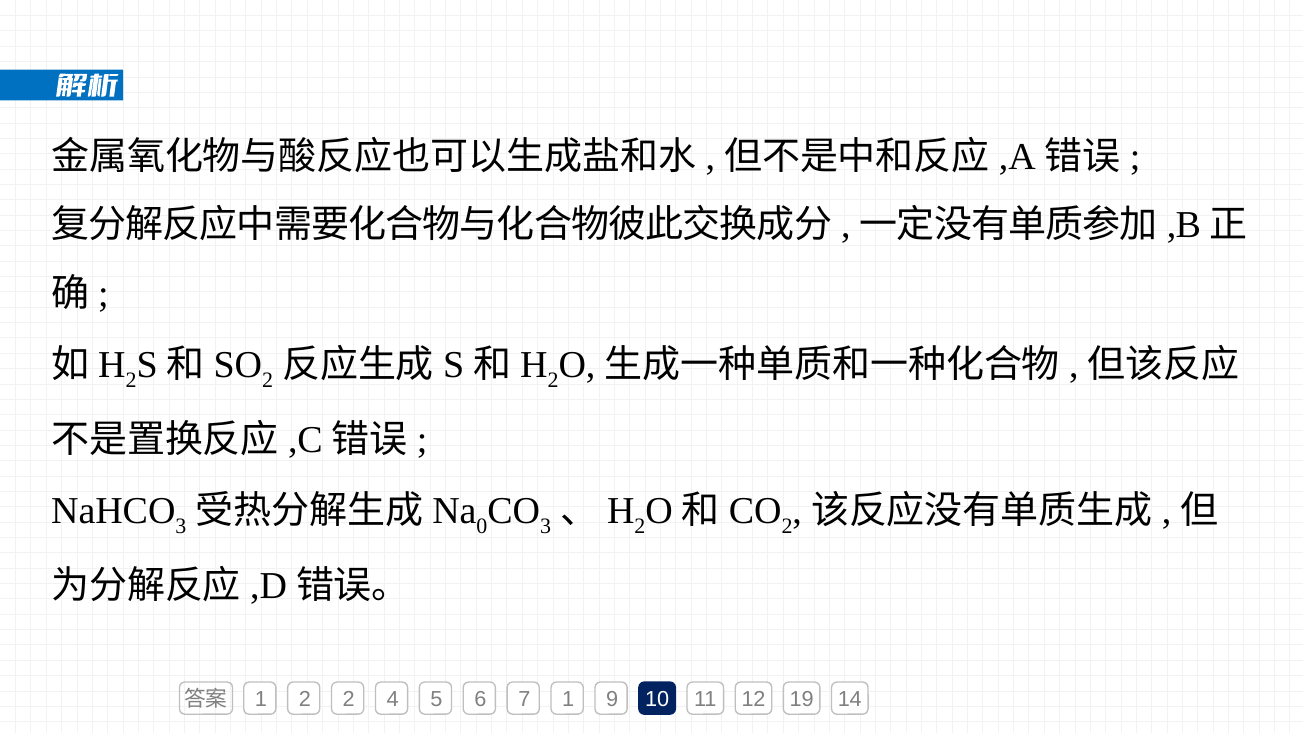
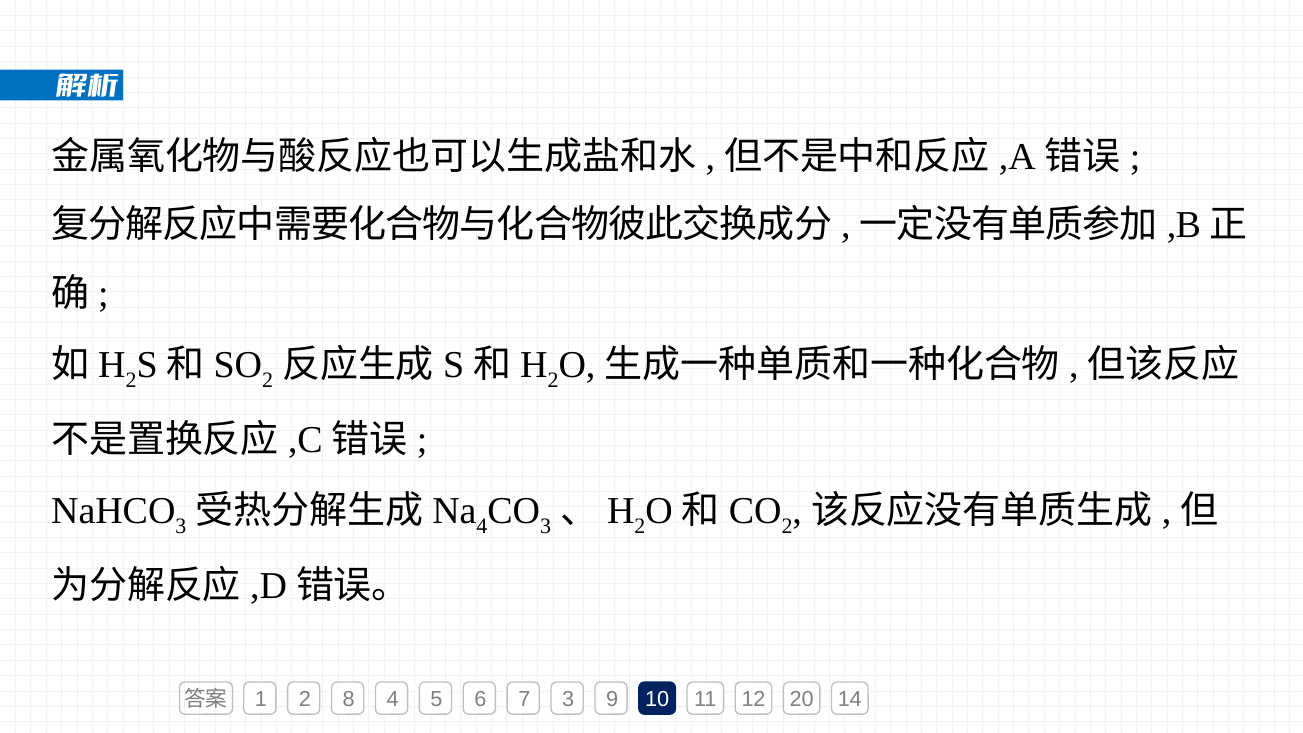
0 at (482, 526): 0 -> 4
2 2: 2 -> 8
7 1: 1 -> 3
19: 19 -> 20
